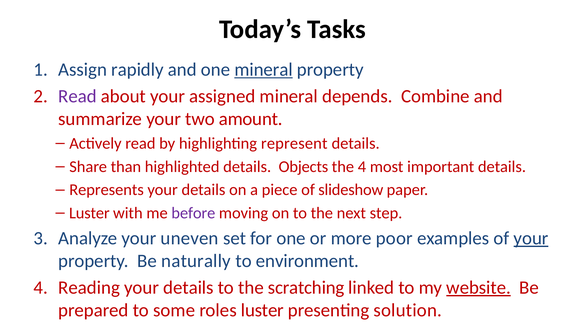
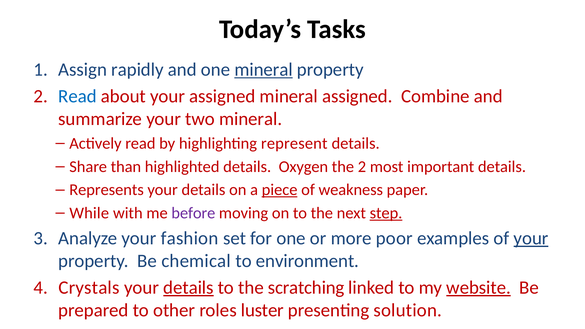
Read at (77, 96) colour: purple -> blue
mineral depends: depends -> assigned
two amount: amount -> mineral
Objects: Objects -> Oxygen
the 4: 4 -> 2
piece underline: none -> present
slideshow: slideshow -> weakness
Luster at (89, 213): Luster -> While
step underline: none -> present
uneven: uneven -> fashion
naturally: naturally -> chemical
Reading: Reading -> Crystals
details at (188, 288) underline: none -> present
some: some -> other
